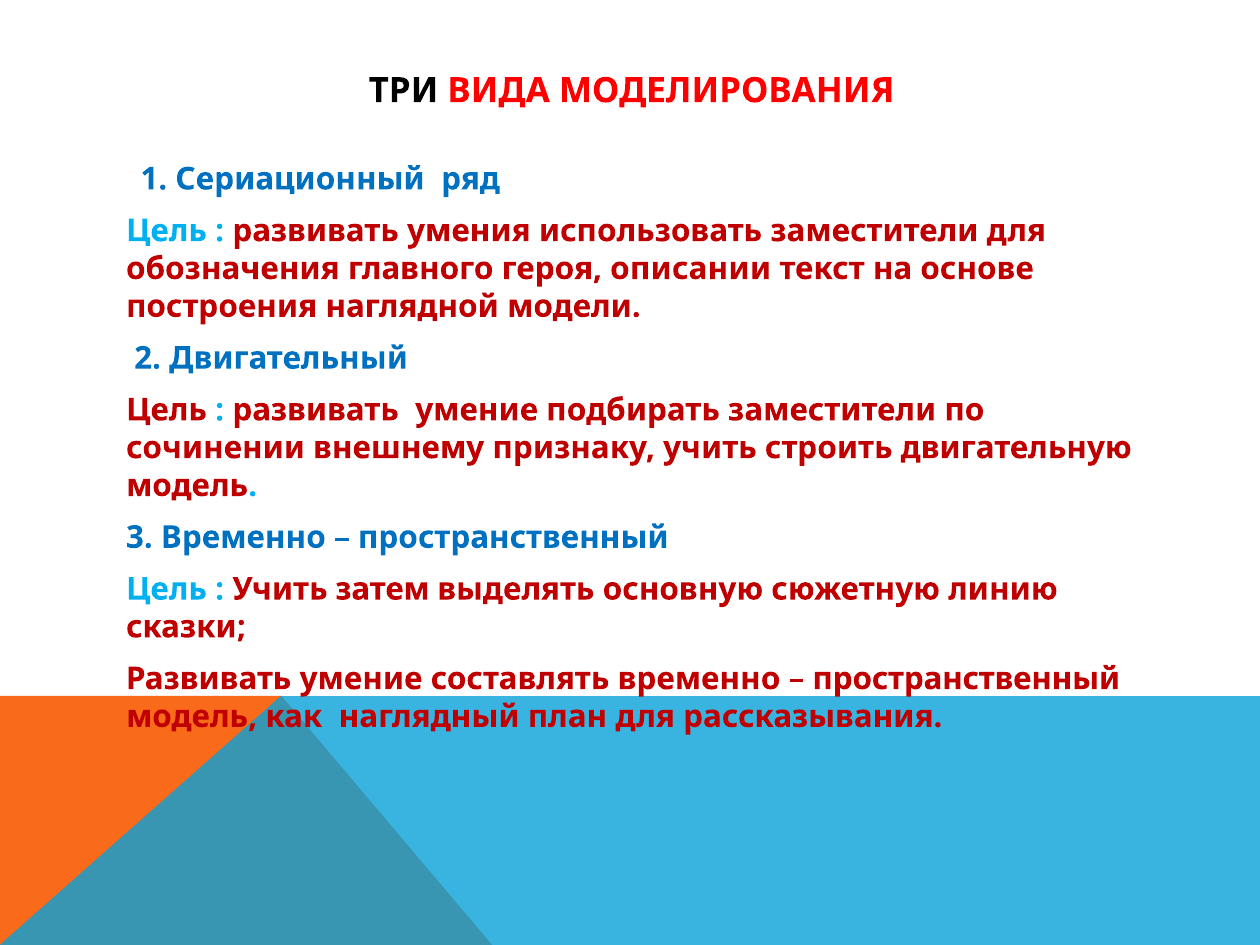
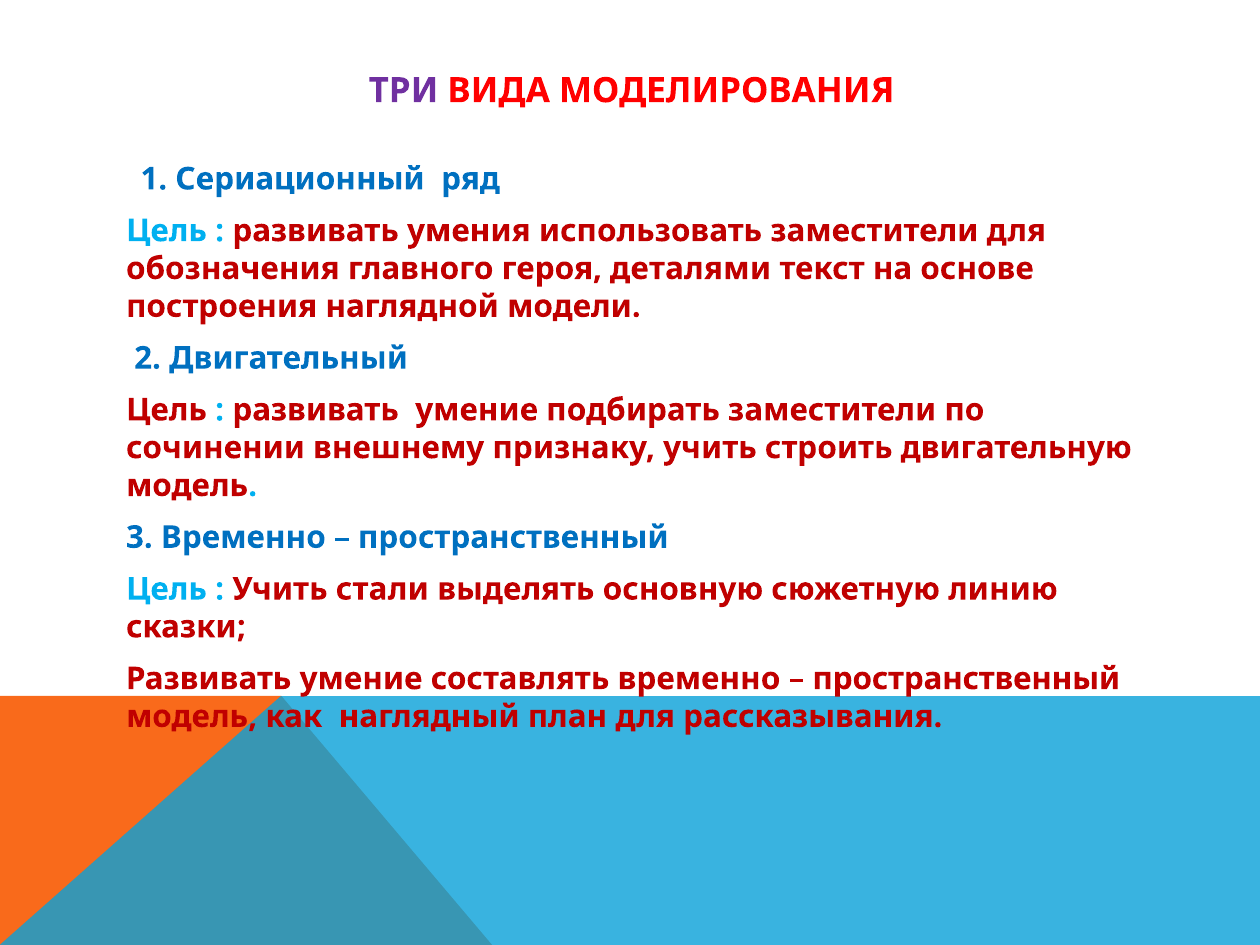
ТРИ colour: black -> purple
описании: описании -> деталями
затем: затем -> стали
